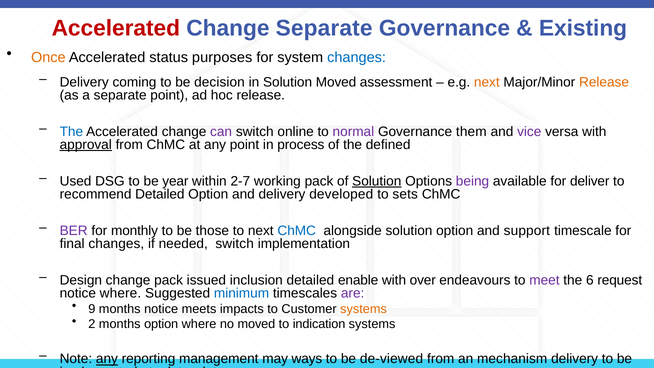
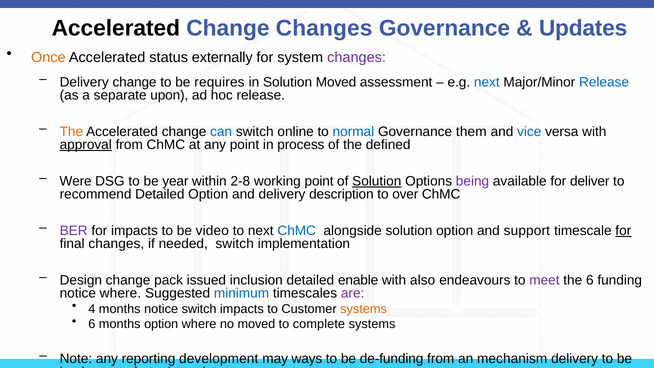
Accelerated at (116, 28) colour: red -> black
Change Separate: Separate -> Changes
Existing: Existing -> Updates
purposes: purposes -> externally
changes at (357, 57) colour: blue -> purple
Delivery coming: coming -> change
decision: decision -> requires
next at (487, 82) colour: orange -> blue
Release at (604, 82) colour: orange -> blue
separate point: point -> upon
The at (71, 132) colour: blue -> orange
can colour: purple -> blue
normal colour: purple -> blue
vice colour: purple -> blue
Used: Used -> Were
2-7: 2-7 -> 2-8
working pack: pack -> point
developed: developed -> description
sets: sets -> over
for monthly: monthly -> impacts
those: those -> video
for at (623, 231) underline: none -> present
over: over -> also
request: request -> funding
9: 9 -> 4
notice meets: meets -> switch
2 at (92, 324): 2 -> 6
indication: indication -> complete
any at (107, 359) underline: present -> none
management: management -> development
de-viewed: de-viewed -> de-funding
